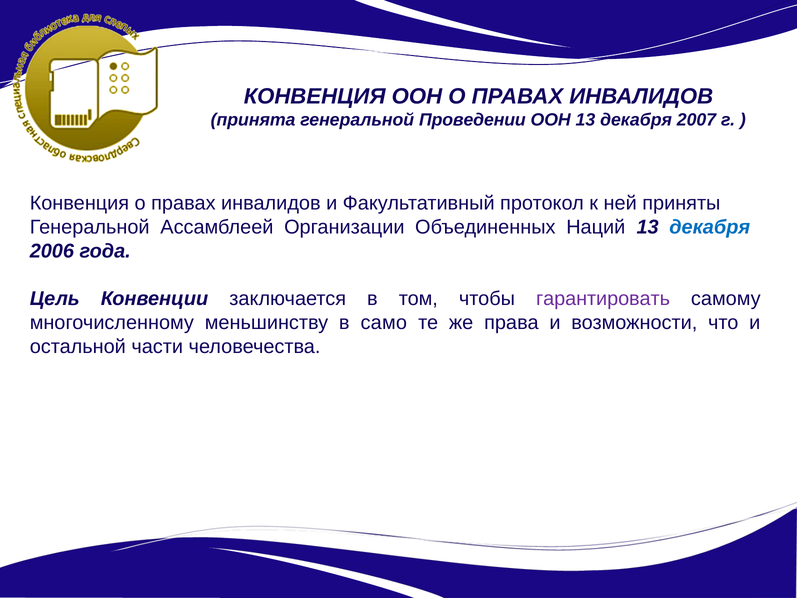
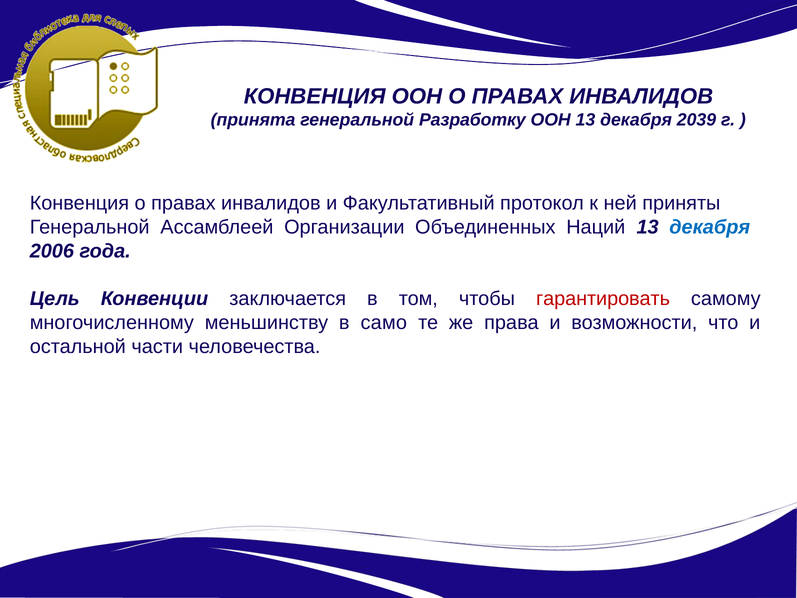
Проведении: Проведении -> Разработку
2007: 2007 -> 2039
гарантировать colour: purple -> red
